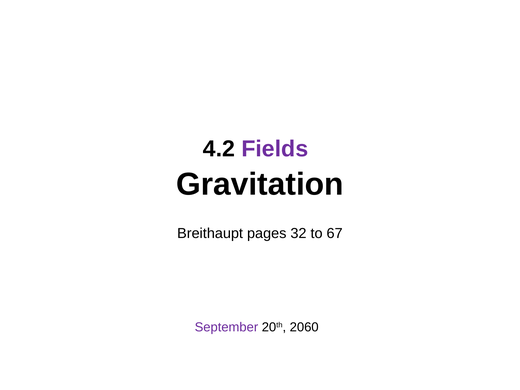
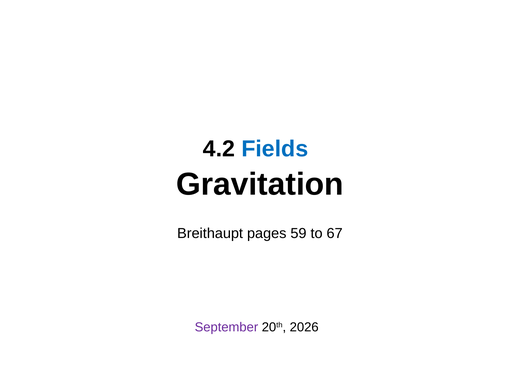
Fields colour: purple -> blue
32: 32 -> 59
2060: 2060 -> 2026
